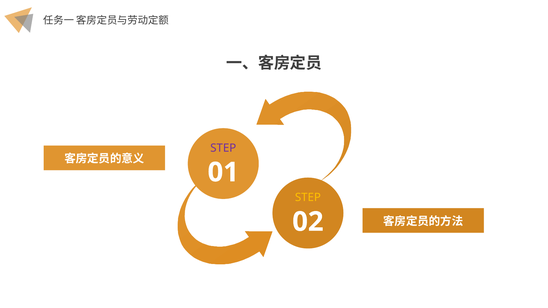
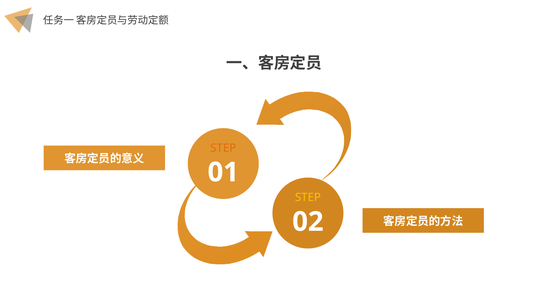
STEP at (223, 148) colour: purple -> orange
